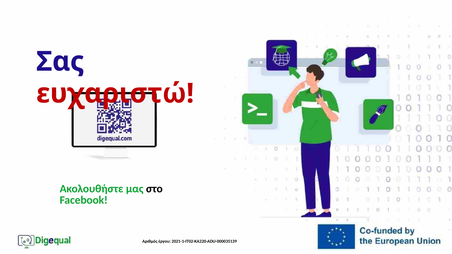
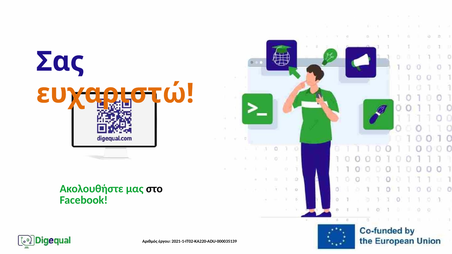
ευχαριστώ colour: red -> orange
